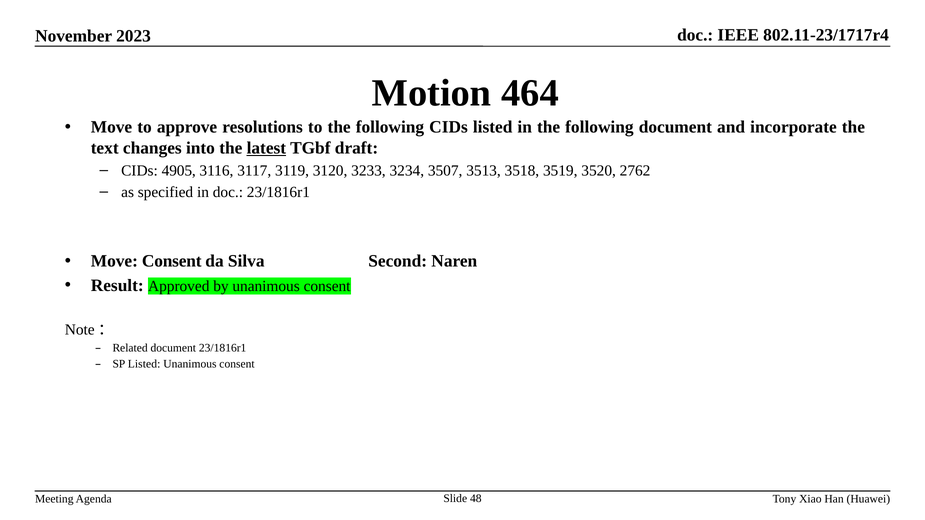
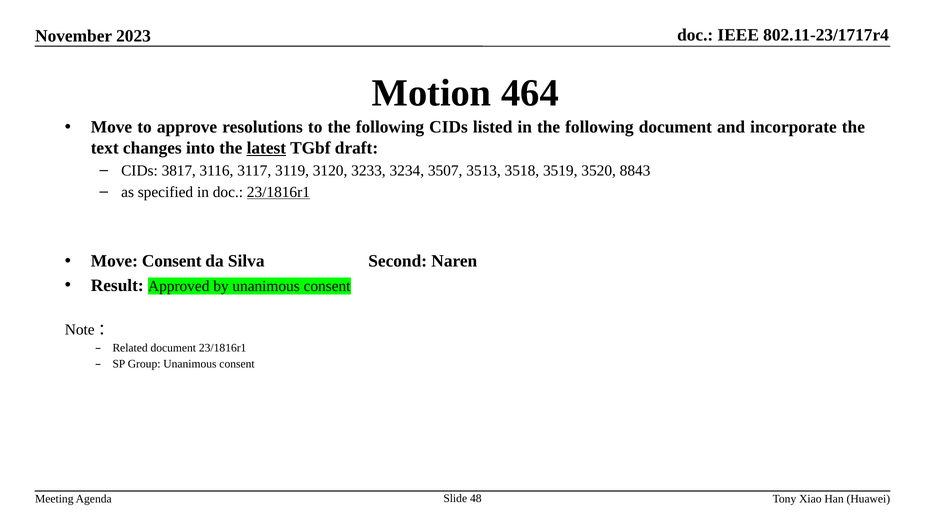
4905: 4905 -> 3817
2762: 2762 -> 8843
23/1816r1 at (278, 192) underline: none -> present
SP Listed: Listed -> Group
